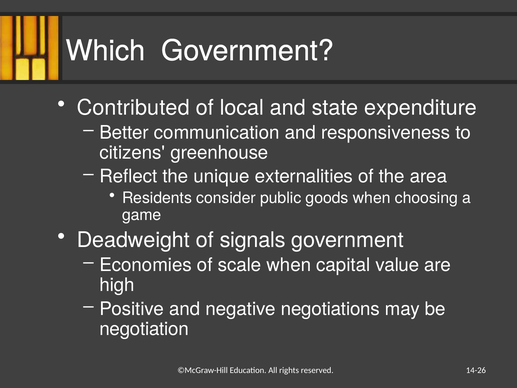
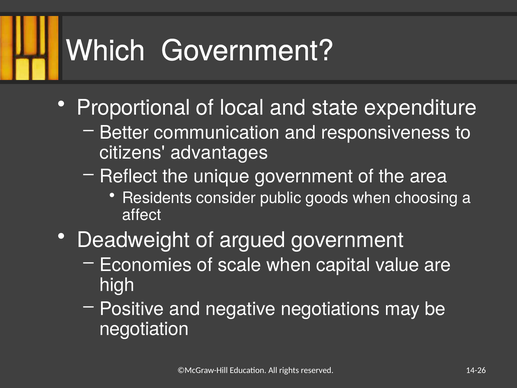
Contributed: Contributed -> Proportional
greenhouse: greenhouse -> advantages
unique externalities: externalities -> government
game: game -> affect
signals: signals -> argued
